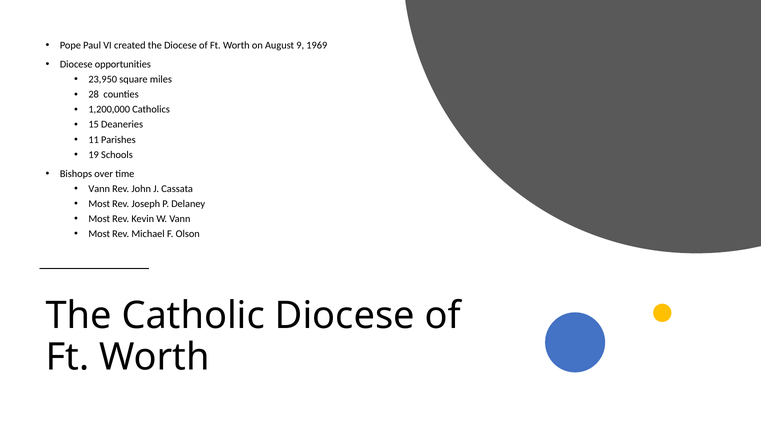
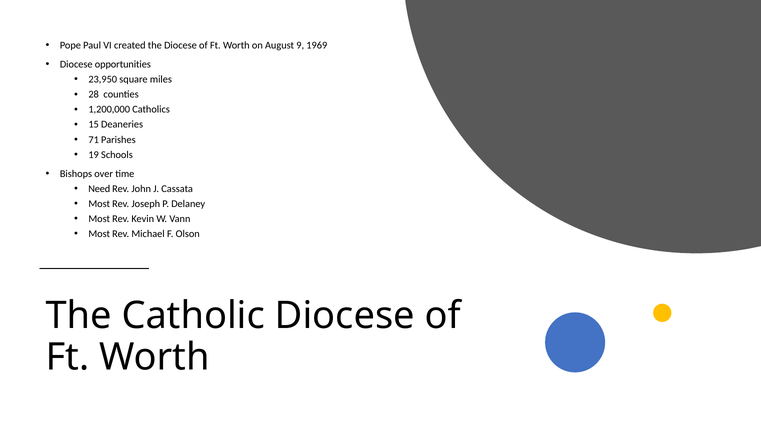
11: 11 -> 71
Vann at (99, 189): Vann -> Need
